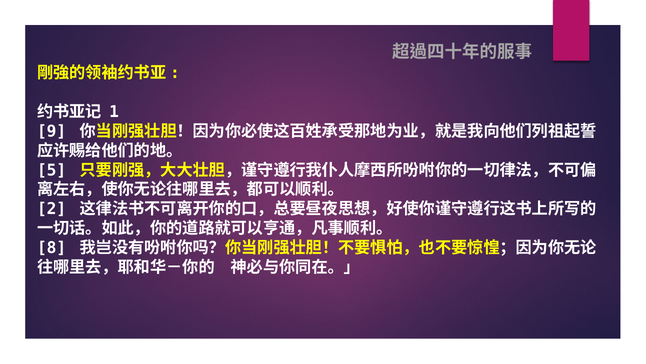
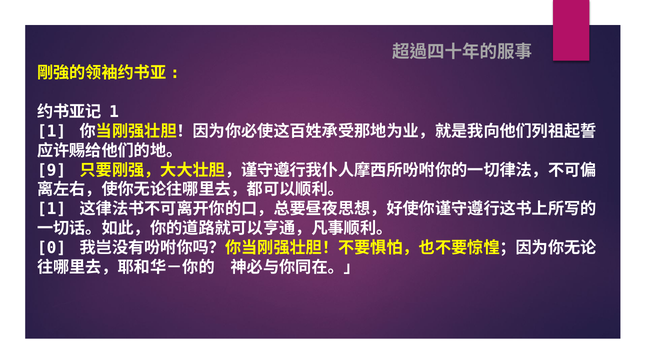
9 at (52, 131): 9 -> 1
5: 5 -> 9
2 at (52, 209): 2 -> 1
8: 8 -> 0
